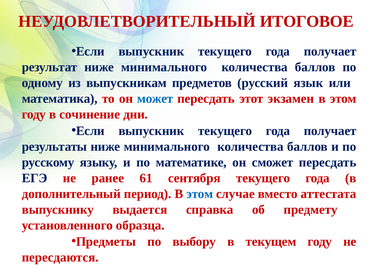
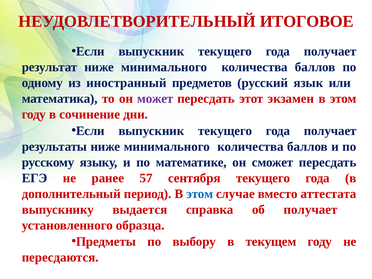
выпускникам: выпускникам -> иностранный
может colour: blue -> purple
61: 61 -> 57
об предмету: предмету -> получает
